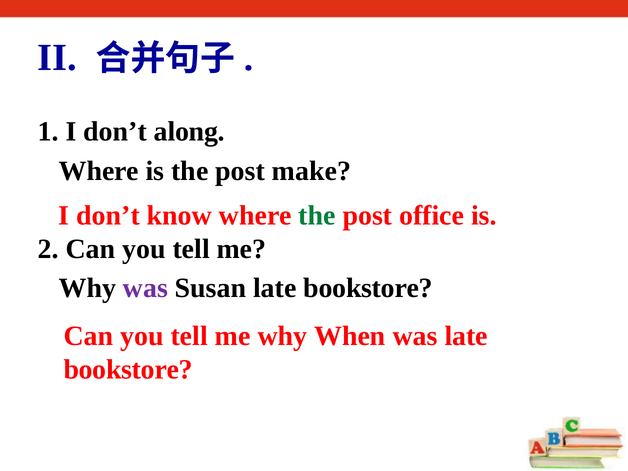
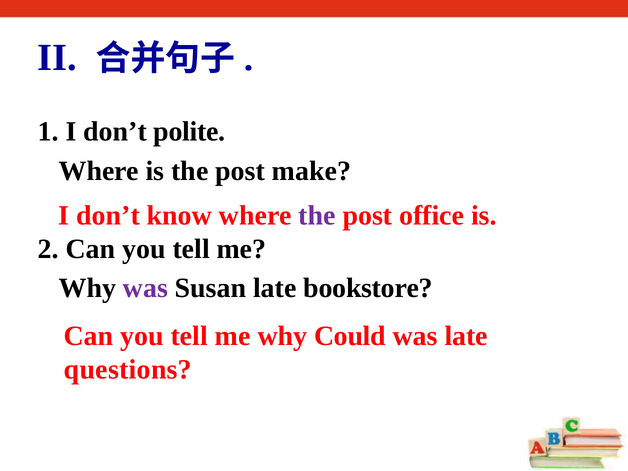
along: along -> polite
the at (317, 215) colour: green -> purple
When: When -> Could
bookstore at (128, 369): bookstore -> questions
